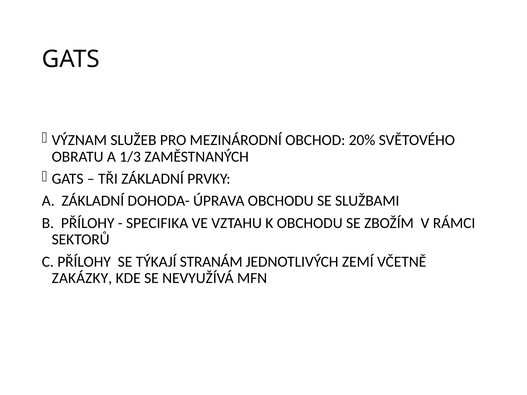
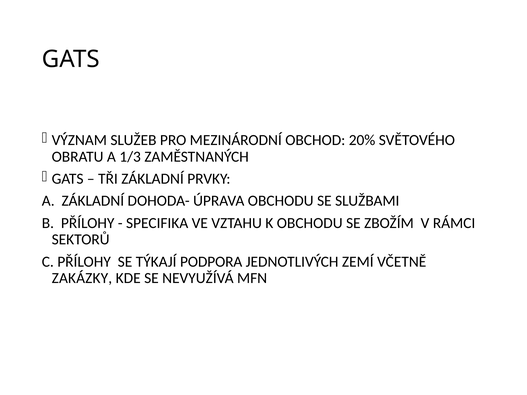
STRANÁM: STRANÁM -> PODPORA
